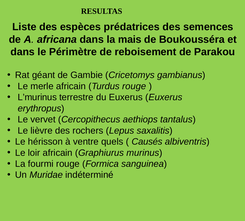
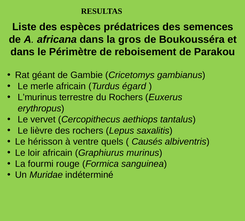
mais: mais -> gros
Turdus rouge: rouge -> égard
du Euxerus: Euxerus -> Rochers
